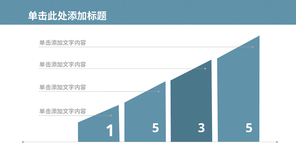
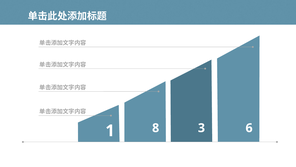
1 5: 5 -> 8
3 5: 5 -> 6
